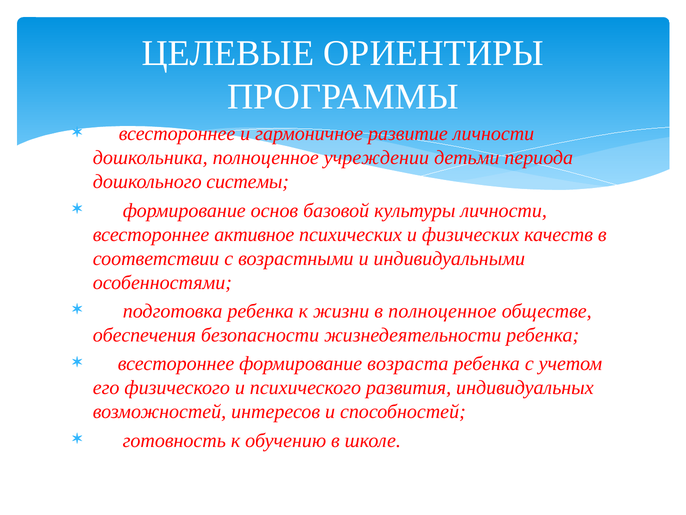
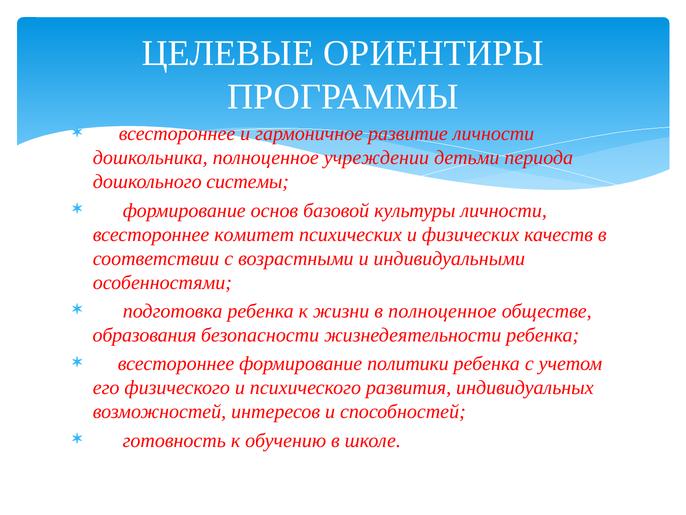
активное: активное -> комитет
обеспечения: обеспечения -> образования
возраста: возраста -> политики
